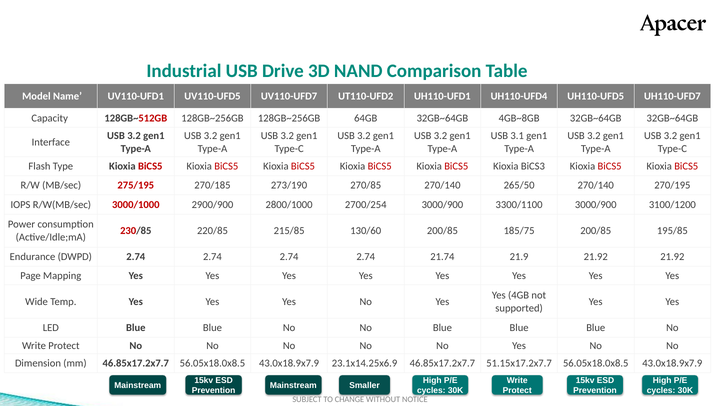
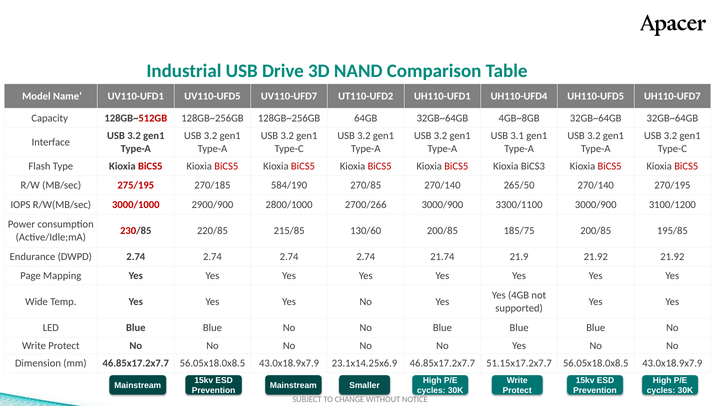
273/190: 273/190 -> 584/190
2700/254: 2700/254 -> 2700/266
